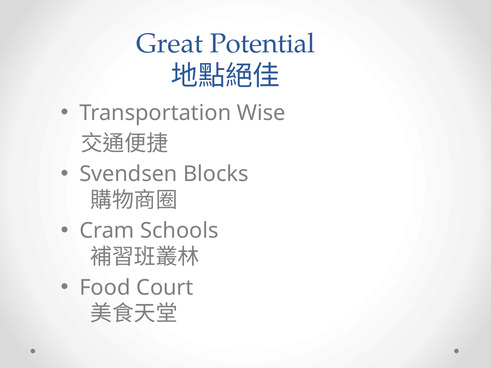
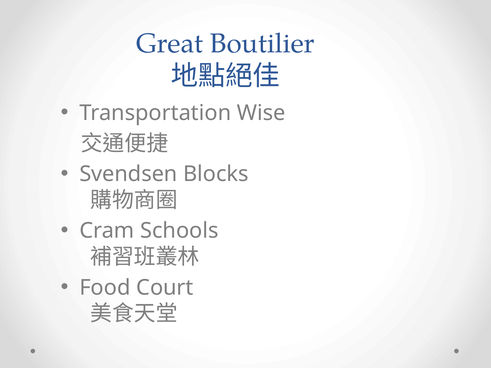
Potential: Potential -> Boutilier
